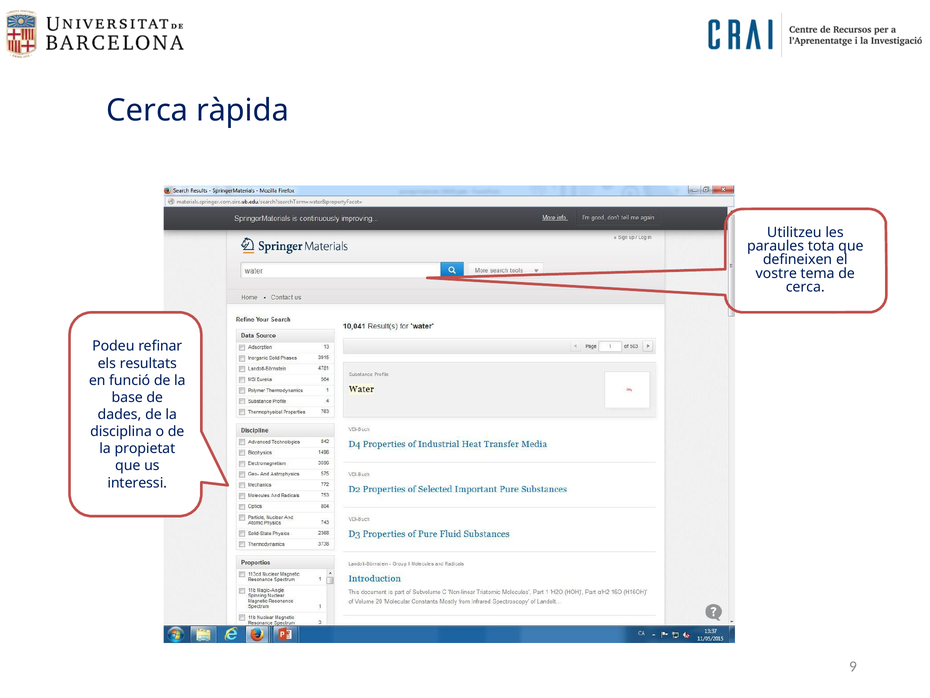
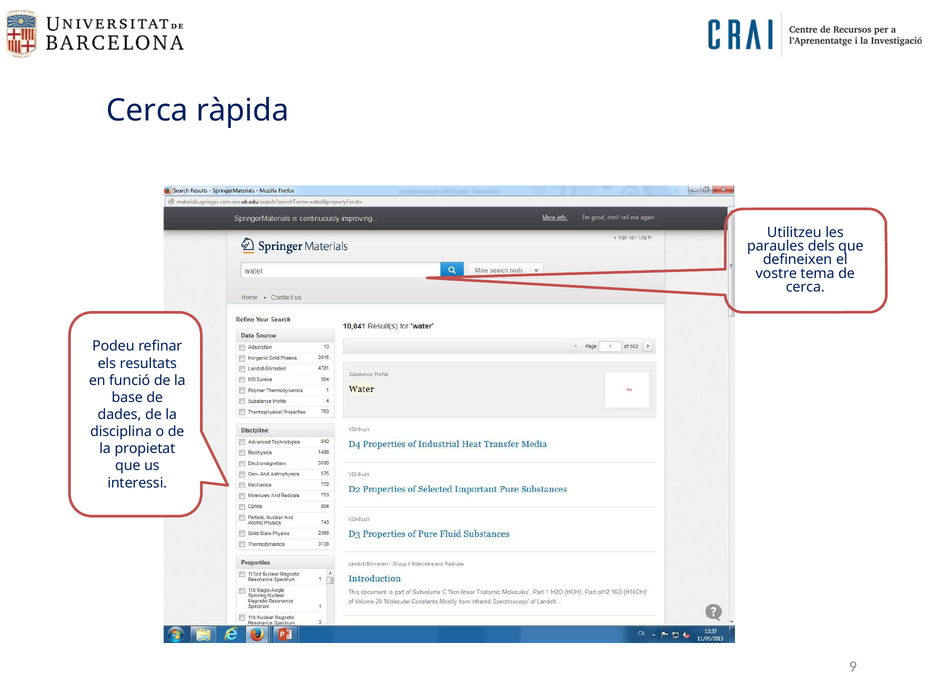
tota: tota -> dels
